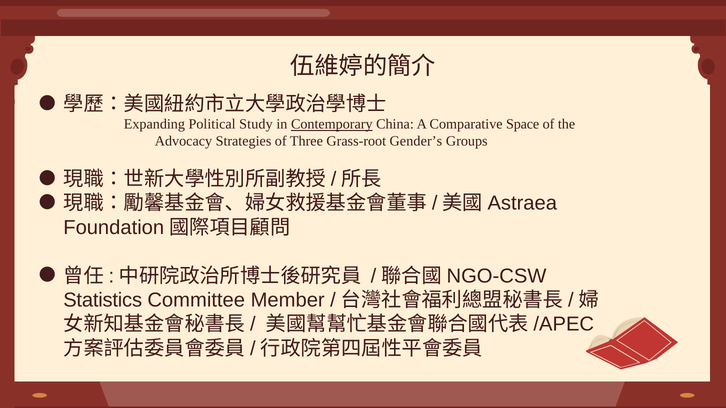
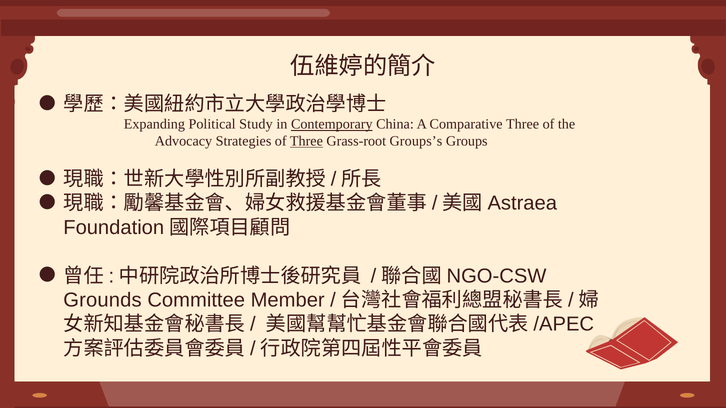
Comparative Space: Space -> Three
Three at (306, 141) underline: none -> present
Gender’s: Gender’s -> Groups’s
Statistics: Statistics -> Grounds
